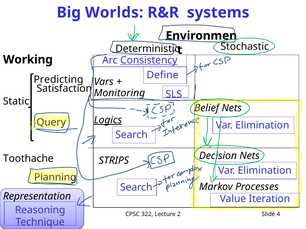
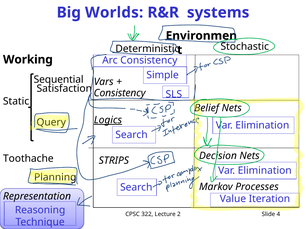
Consistency at (149, 60) underline: present -> none
Define: Define -> Simple
Predicting: Predicting -> Sequential
Monitoring at (120, 93): Monitoring -> Consistency
